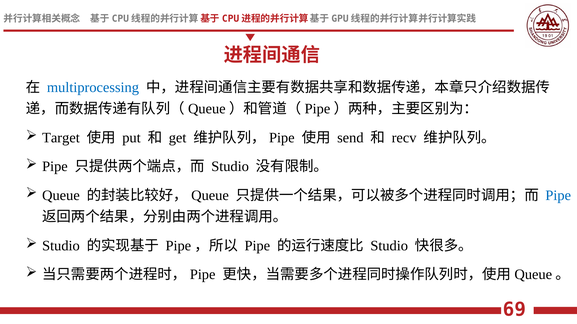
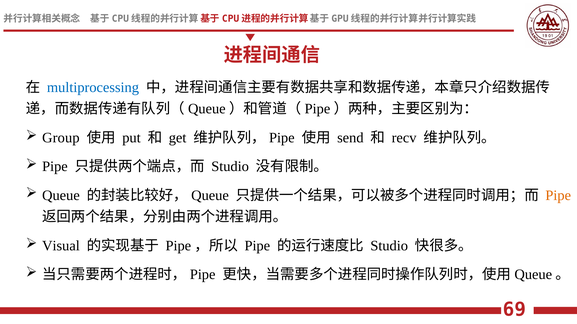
Target: Target -> Group
Pipe at (558, 196) colour: blue -> orange
Studio at (61, 246): Studio -> Visual
